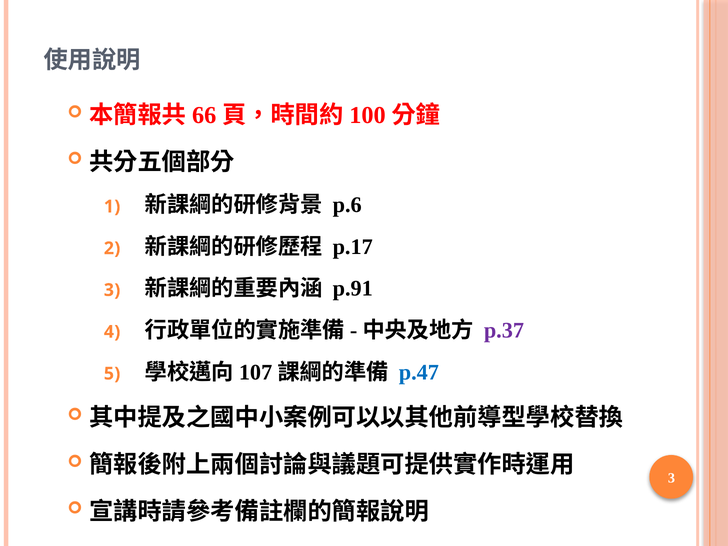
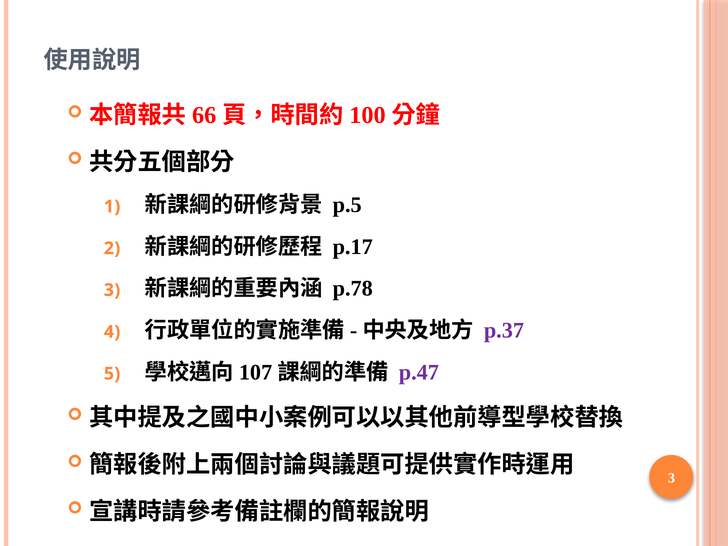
p.6: p.6 -> p.5
p.91: p.91 -> p.78
p.47 colour: blue -> purple
